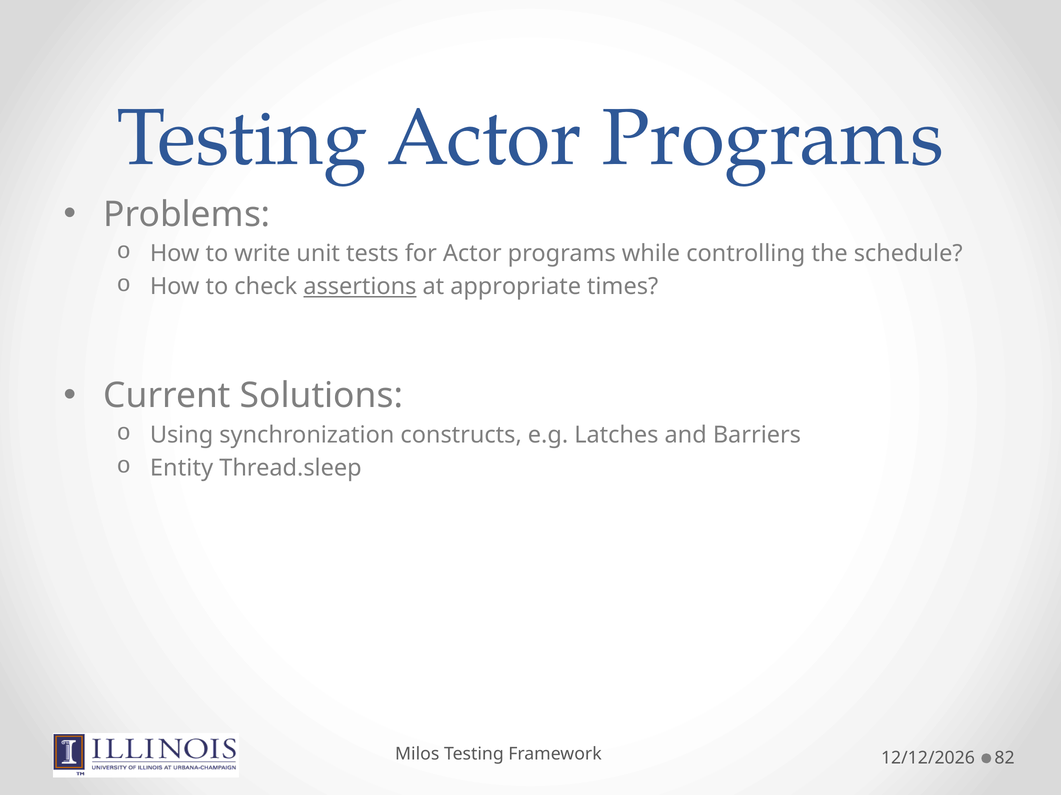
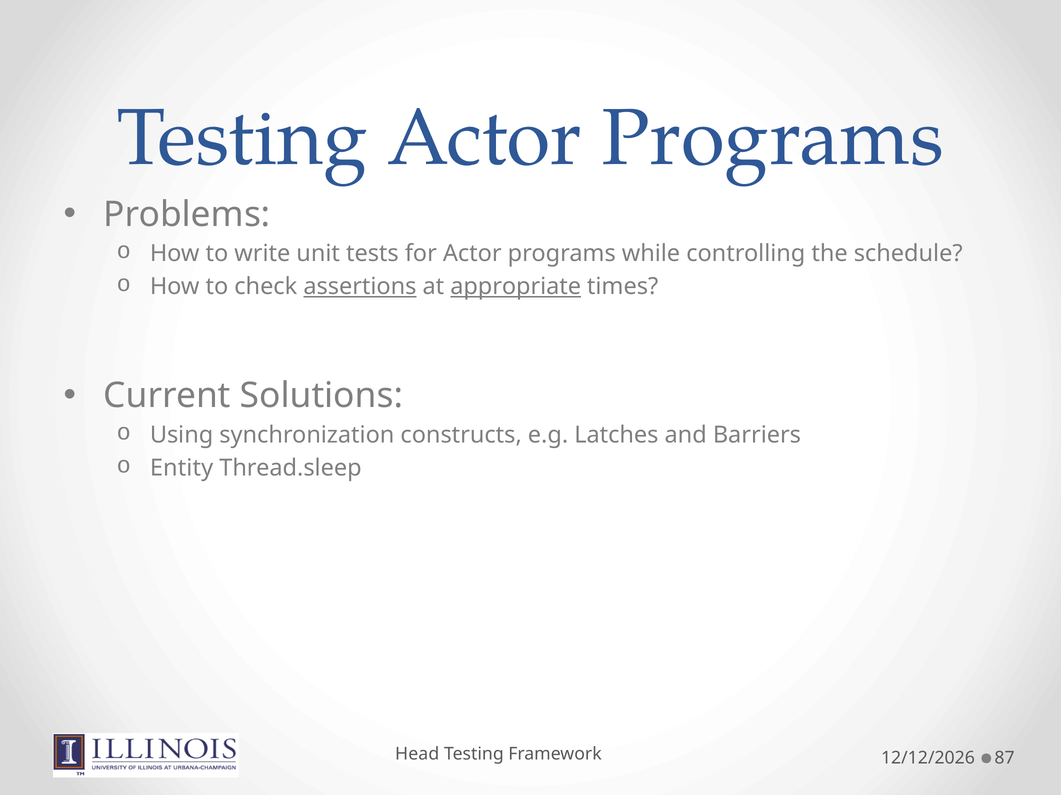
appropriate underline: none -> present
Milos: Milos -> Head
82: 82 -> 87
